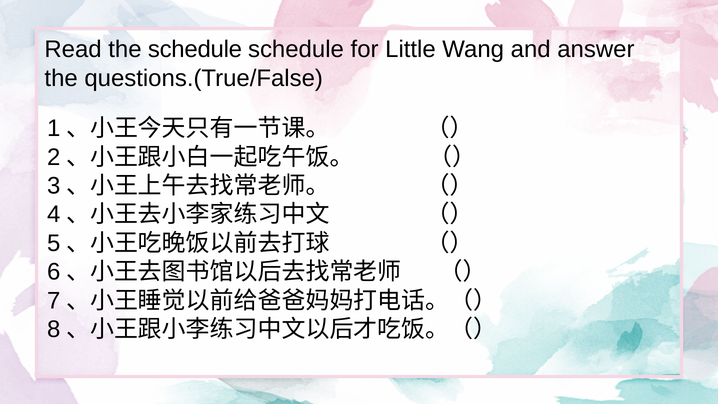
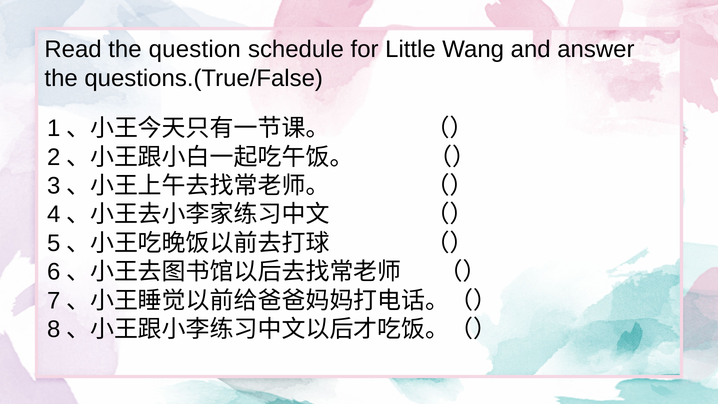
the schedule: schedule -> question
